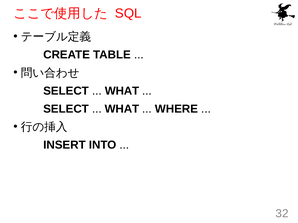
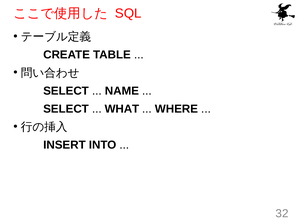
WHAT at (122, 91): WHAT -> NAME
